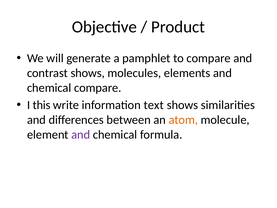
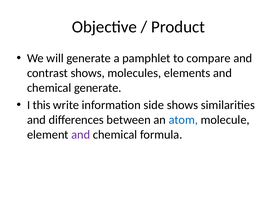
chemical compare: compare -> generate
text: text -> side
atom colour: orange -> blue
